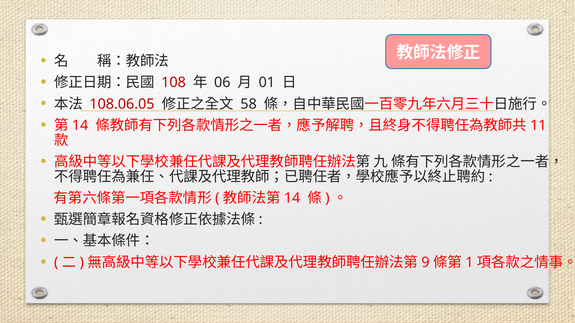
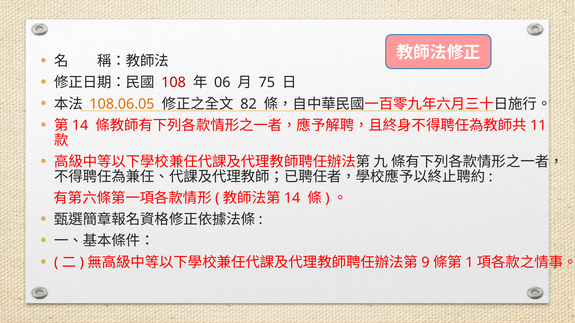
01: 01 -> 75
108.06.05 colour: red -> orange
58: 58 -> 82
